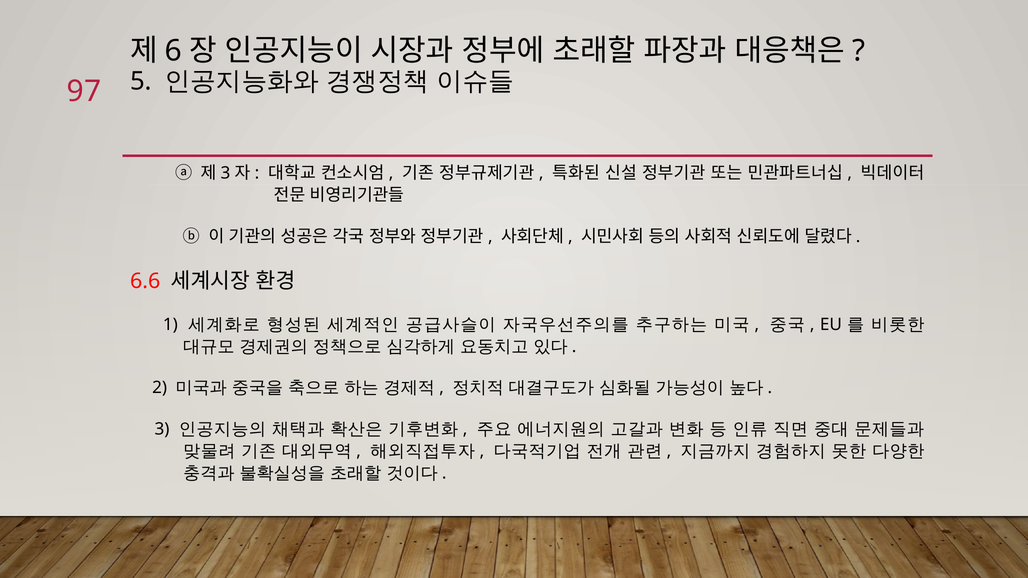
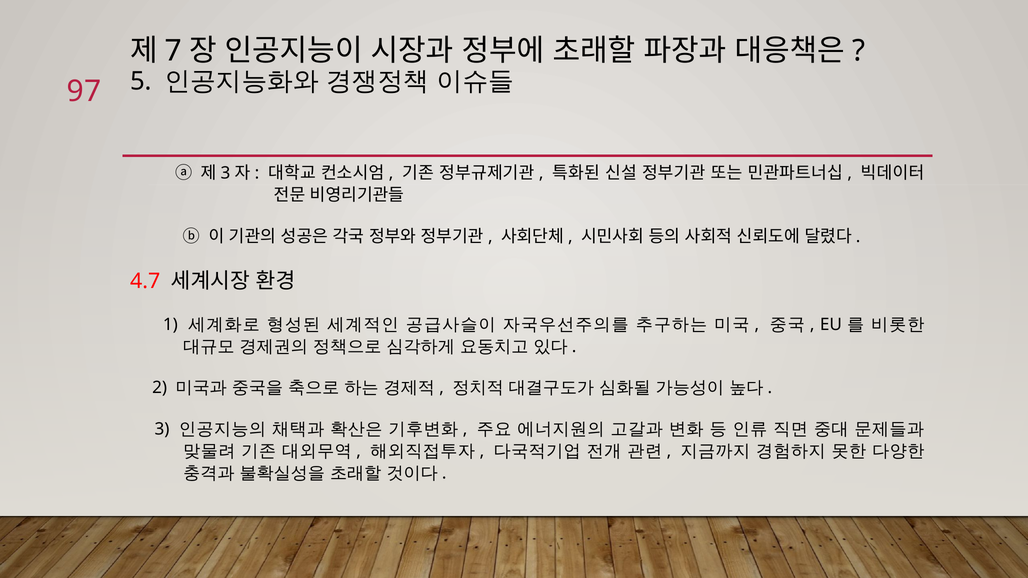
6: 6 -> 7
6.6: 6.6 -> 4.7
